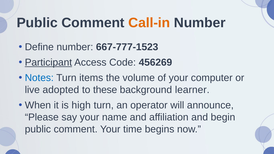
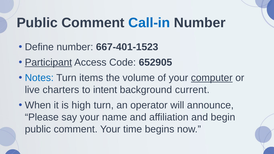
Call-in colour: orange -> blue
667-777-1523: 667-777-1523 -> 667-401-1523
456269: 456269 -> 652905
computer underline: none -> present
adopted: adopted -> charters
these: these -> intent
learner: learner -> current
